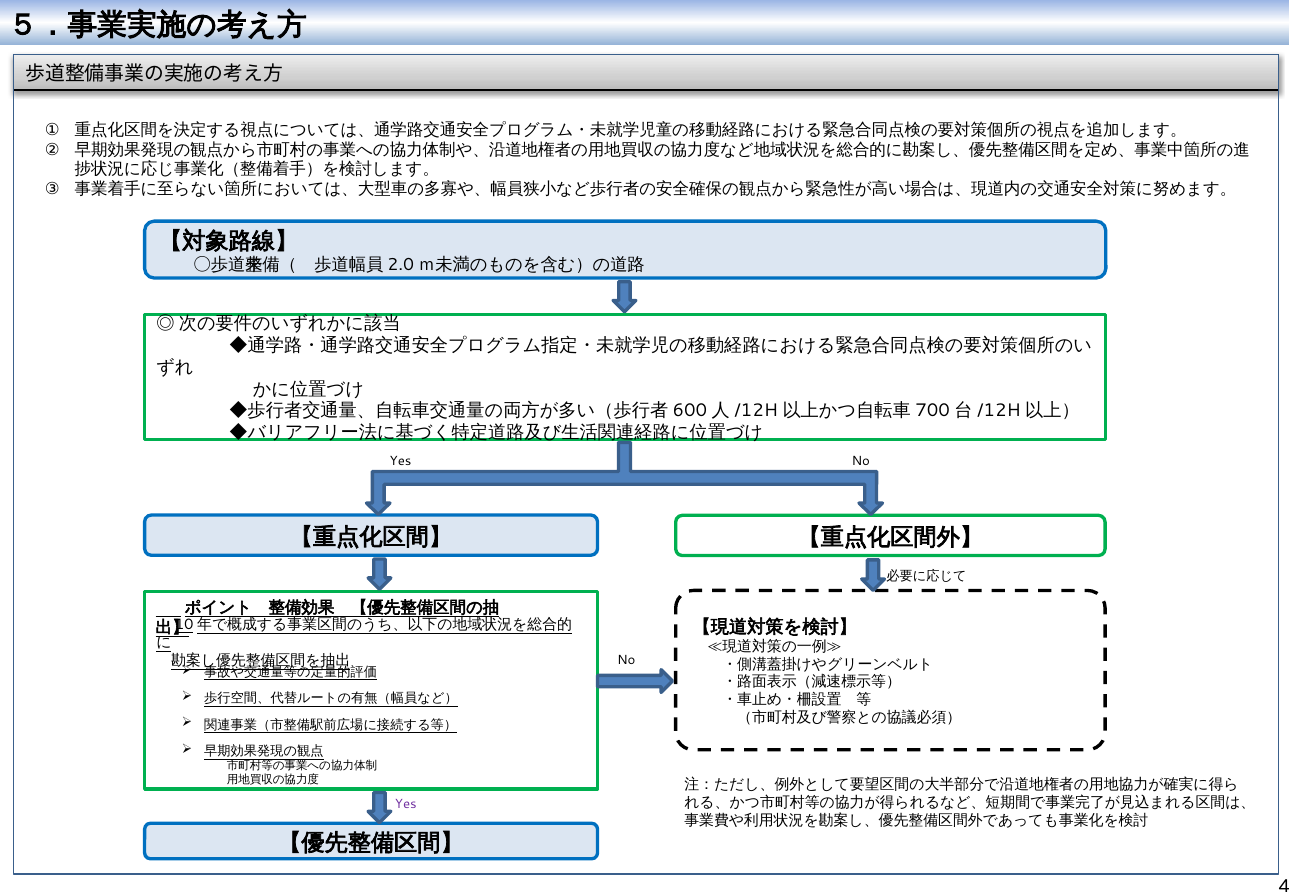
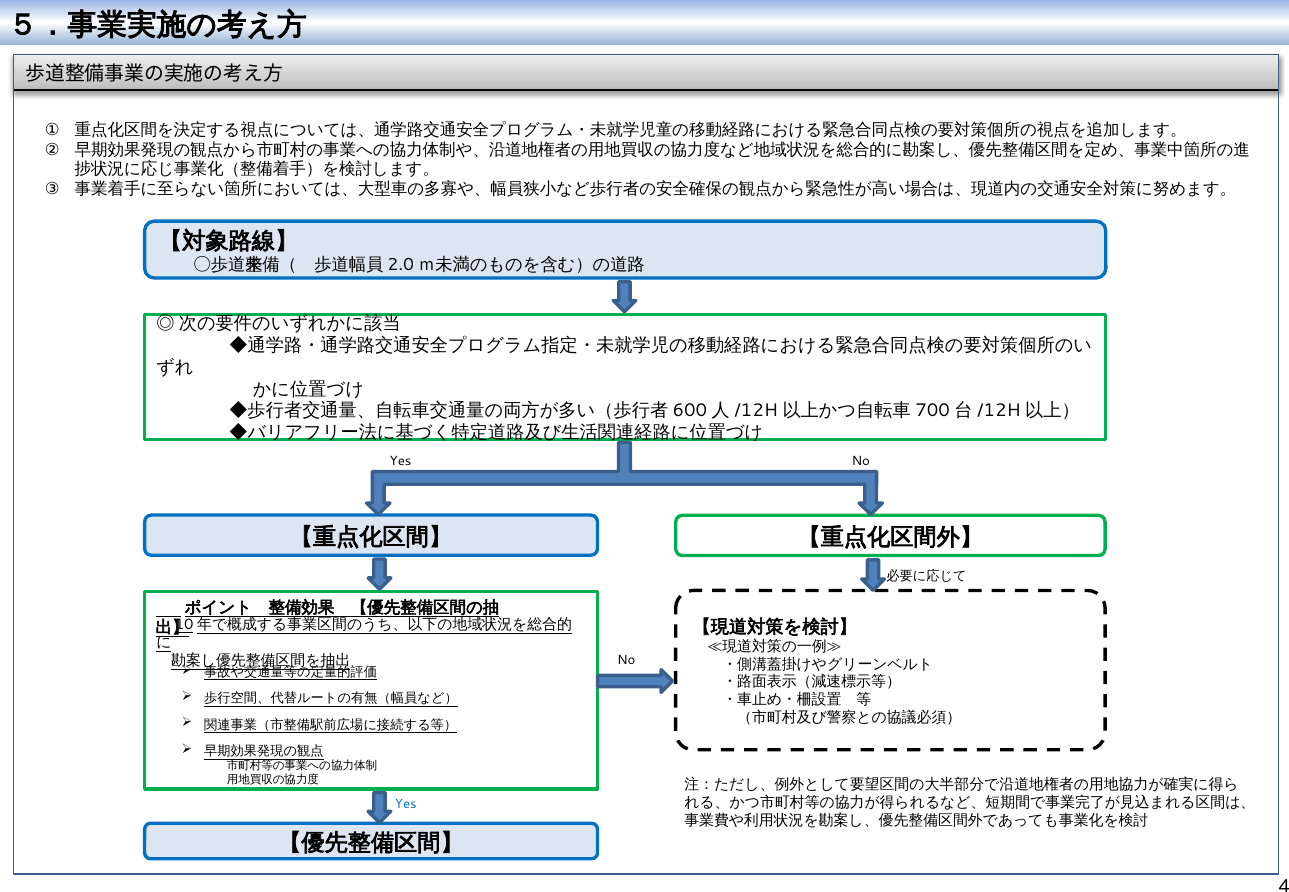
Yes at (406, 804) colour: purple -> blue
